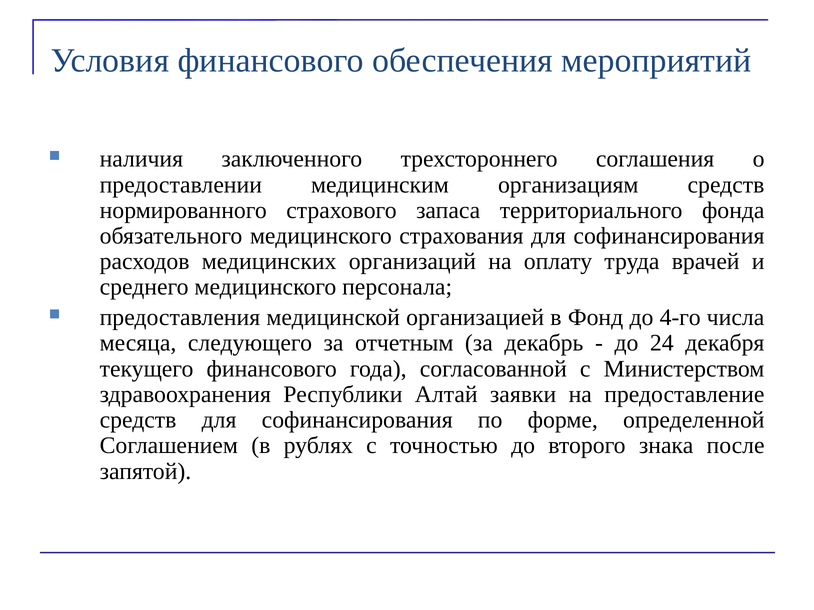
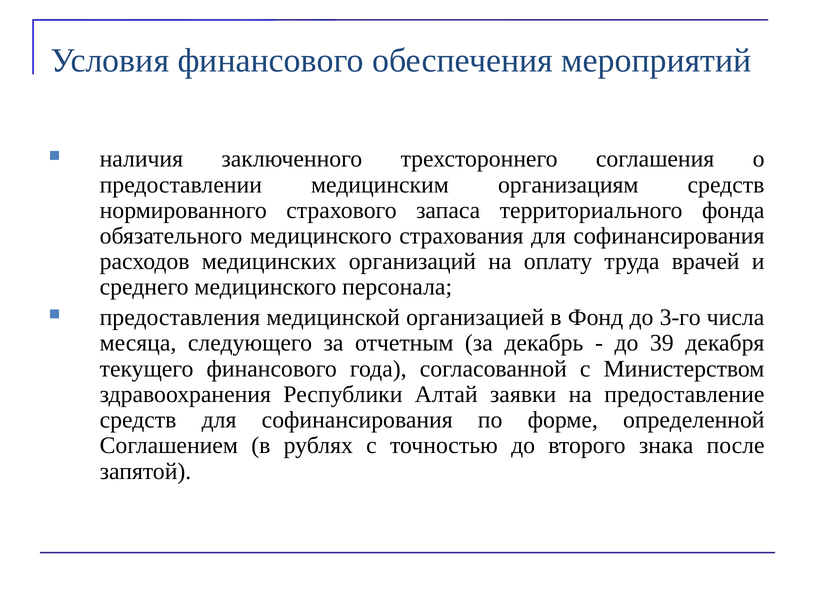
4-го: 4-го -> 3-го
24: 24 -> 39
